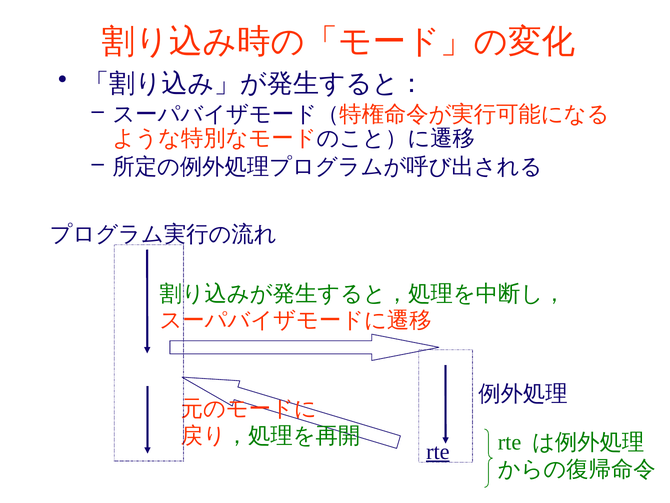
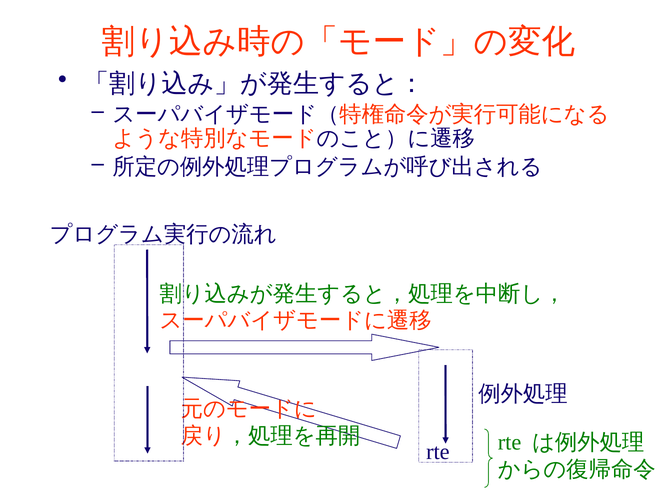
rte at (438, 451) underline: present -> none
